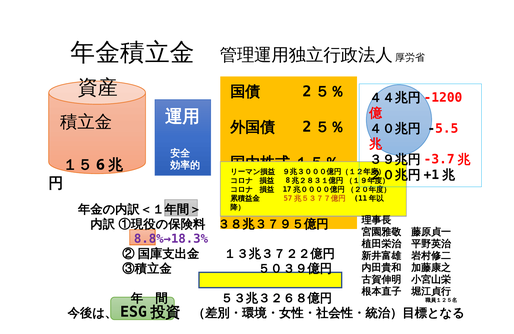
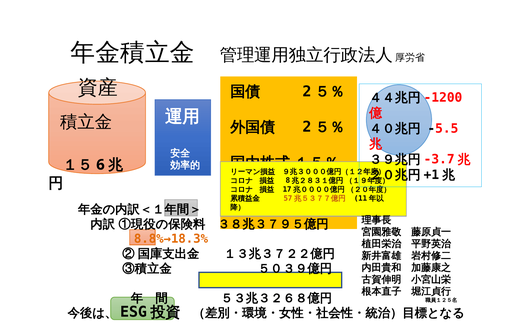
8.8%→18.3% colour: purple -> orange
